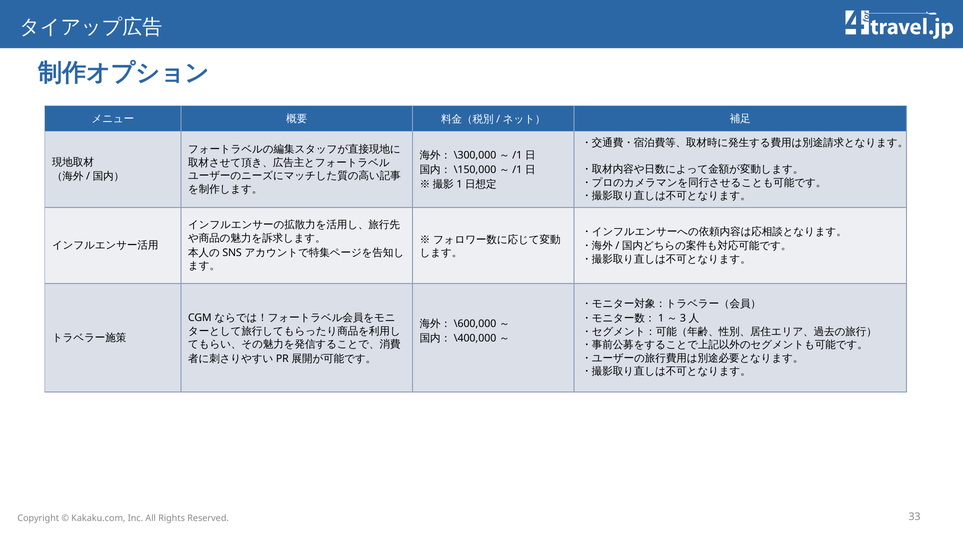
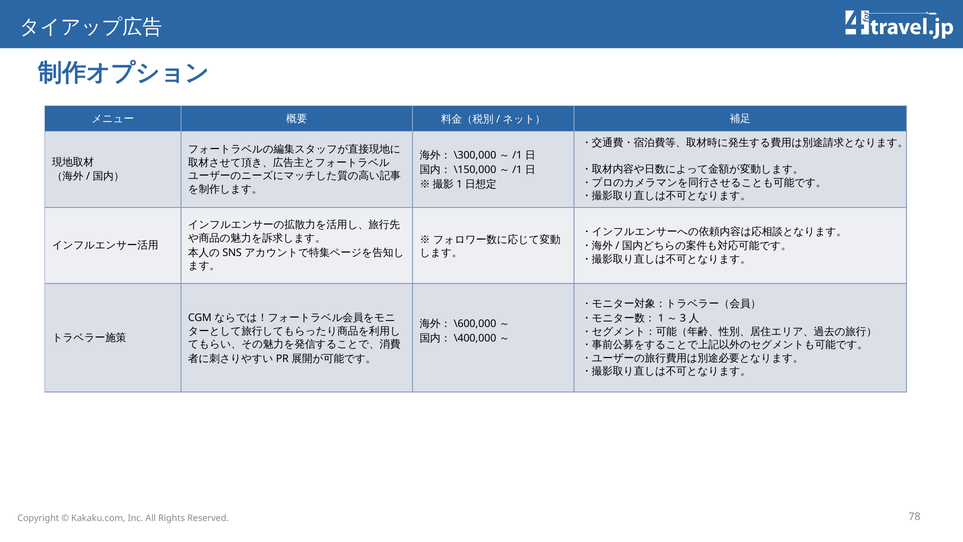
33: 33 -> 78
